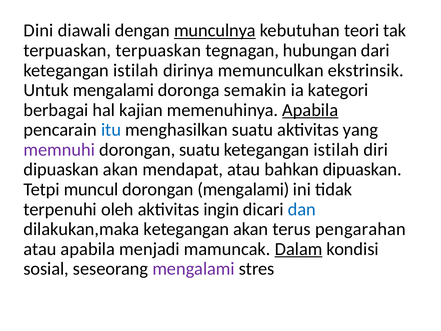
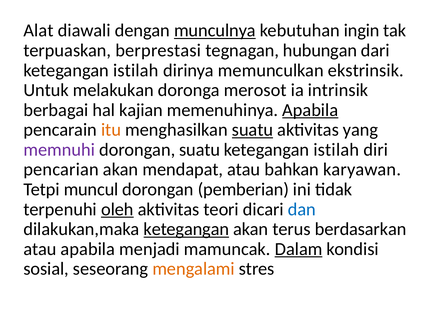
Dini: Dini -> Alat
teori: teori -> ingin
terpuaskan terpuaskan: terpuaskan -> berprestasi
Untuk mengalami: mengalami -> melakukan
semakin: semakin -> merosot
kategori: kategori -> intrinsik
itu colour: blue -> orange
suatu at (253, 130) underline: none -> present
dipuaskan at (61, 169): dipuaskan -> pencarian
bahkan dipuaskan: dipuaskan -> karyawan
dorongan mengalami: mengalami -> pemberian
oleh underline: none -> present
ingin: ingin -> teori
ketegangan at (186, 229) underline: none -> present
pengarahan: pengarahan -> berdasarkan
mengalami at (194, 269) colour: purple -> orange
